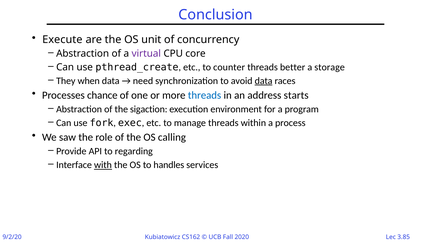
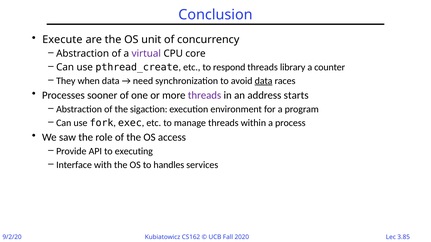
counter: counter -> respond
better: better -> library
storage: storage -> counter
chance: chance -> sooner
threads at (205, 95) colour: blue -> purple
calling: calling -> access
regarding: regarding -> executing
with underline: present -> none
